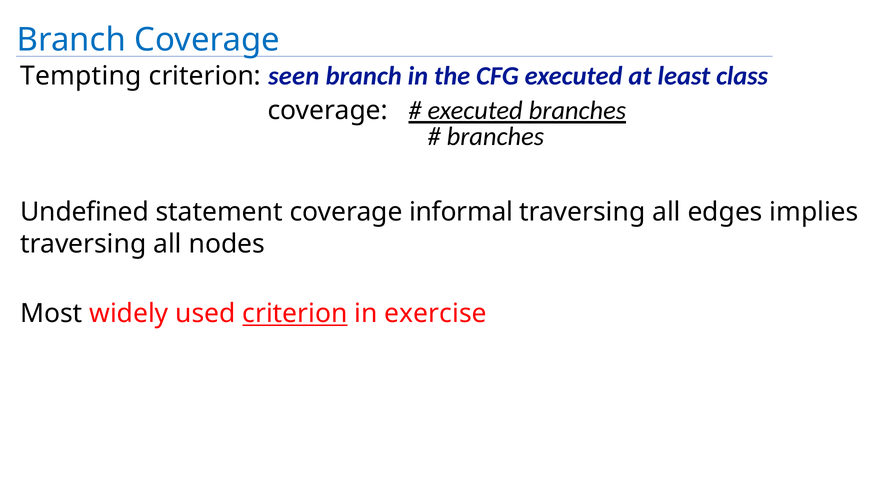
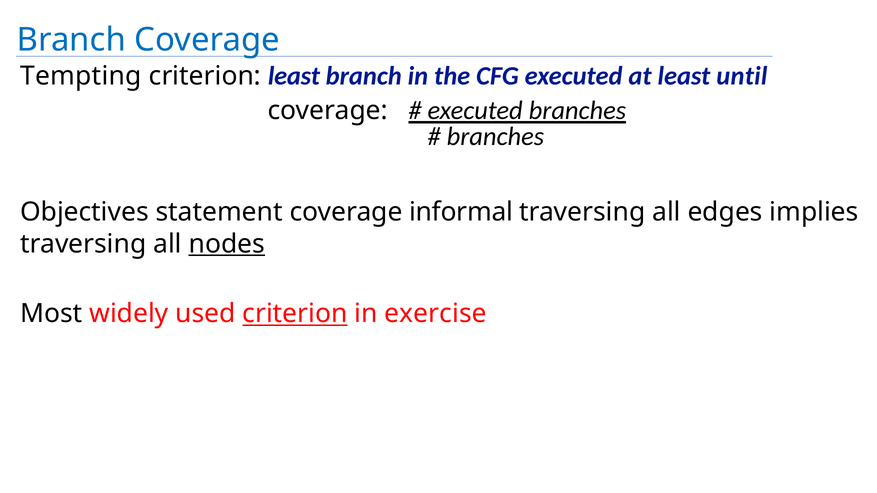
criterion seen: seen -> least
class: class -> until
Undefined: Undefined -> Objectives
nodes underline: none -> present
